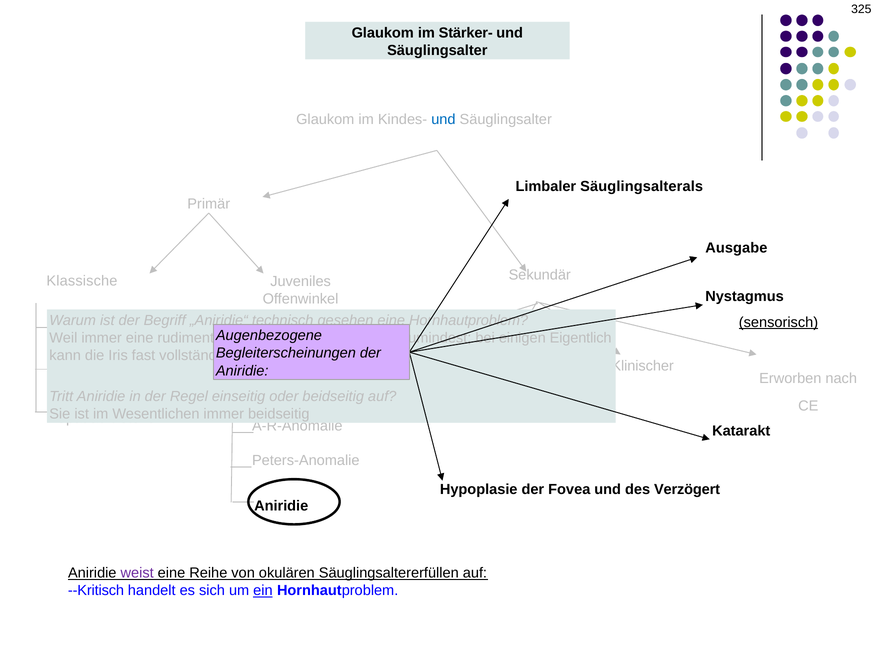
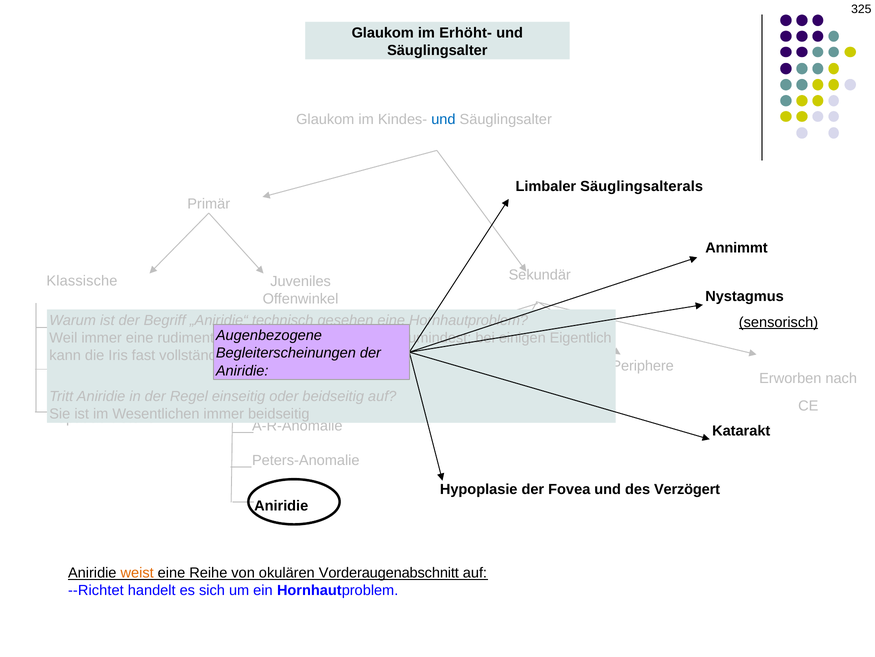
Stärker-: Stärker- -> Erhöht-
Ausgabe: Ausgabe -> Annimmt
Klinischer: Klinischer -> Periphere
weist colour: purple -> orange
Säuglingsaltererfüllen: Säuglingsaltererfüllen -> Vorderaugenabschnitt
--Kritisch: --Kritisch -> --Richtet
ein underline: present -> none
